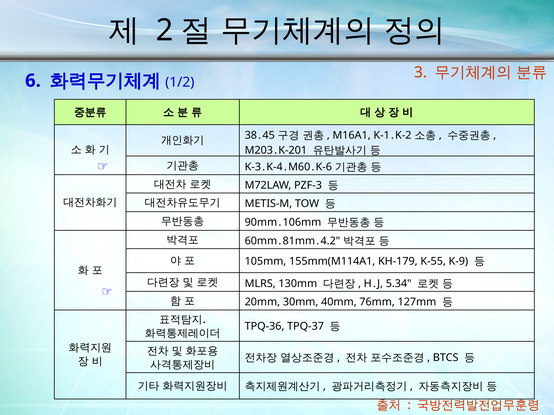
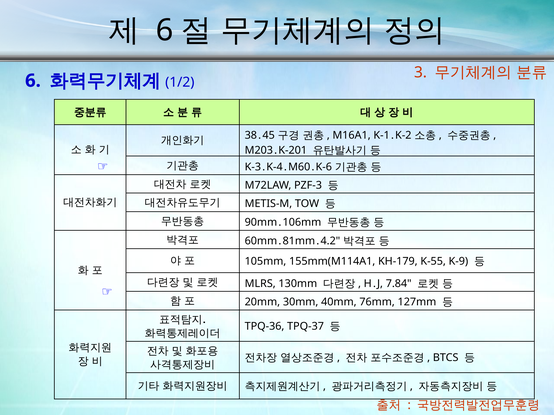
2 at (165, 30): 2 -> 6
5.34: 5.34 -> 7.84
